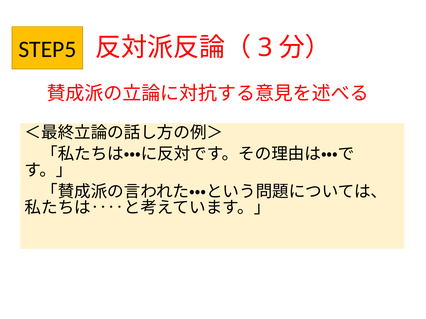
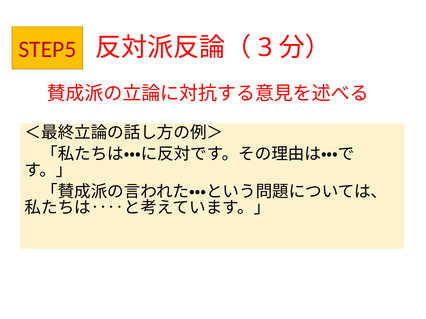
STEP5 colour: black -> red
